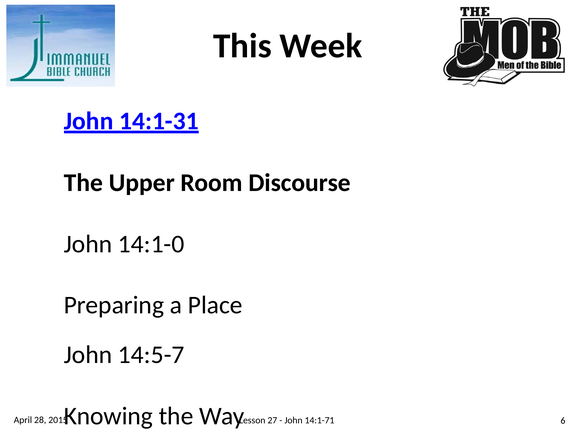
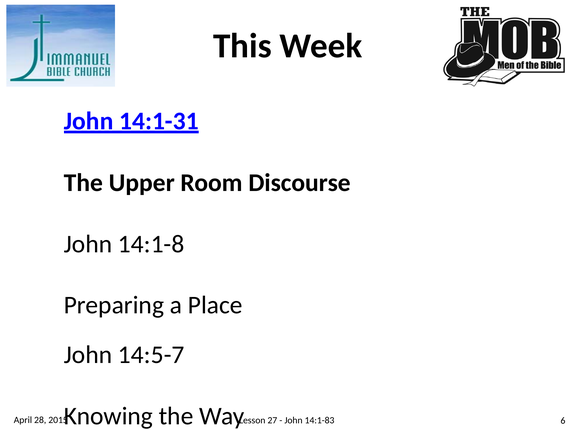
14:1-0: 14:1-0 -> 14:1-8
14:1-71: 14:1-71 -> 14:1-83
